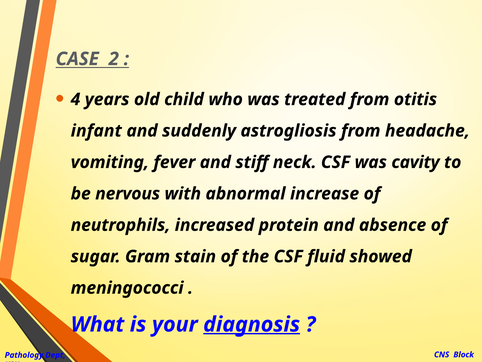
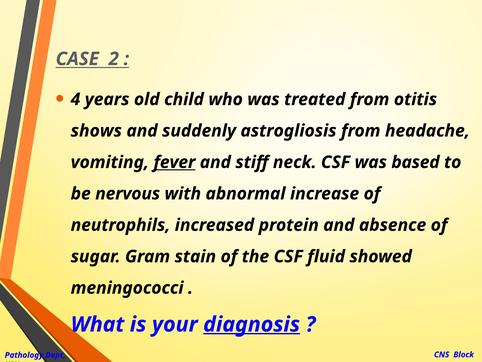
infant: infant -> shows
fever underline: none -> present
cavity: cavity -> based
